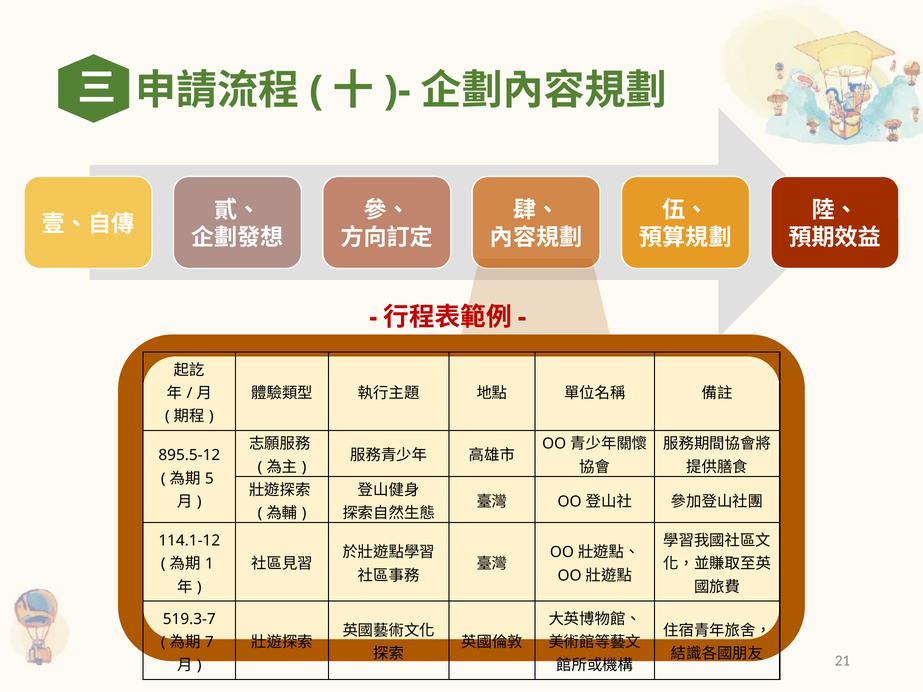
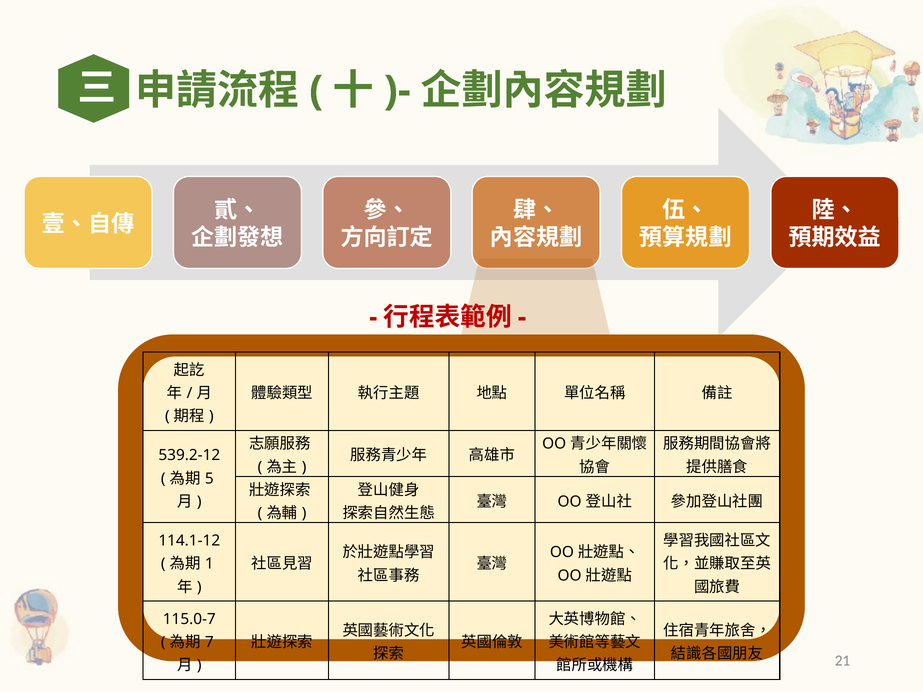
895.5-12: 895.5-12 -> 539.2-12
519.3-7: 519.3-7 -> 115.0-7
